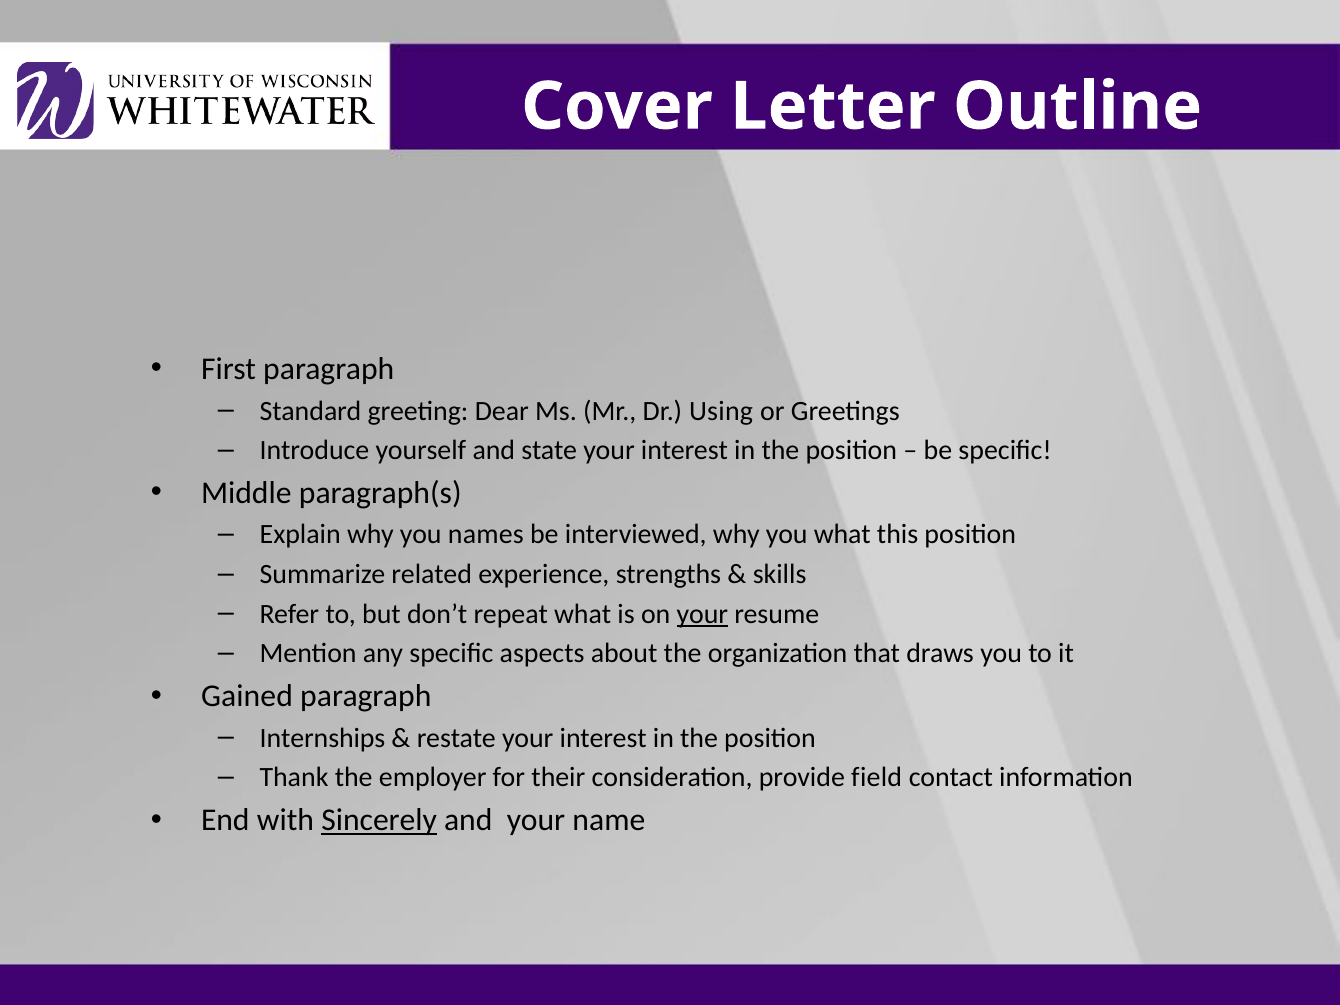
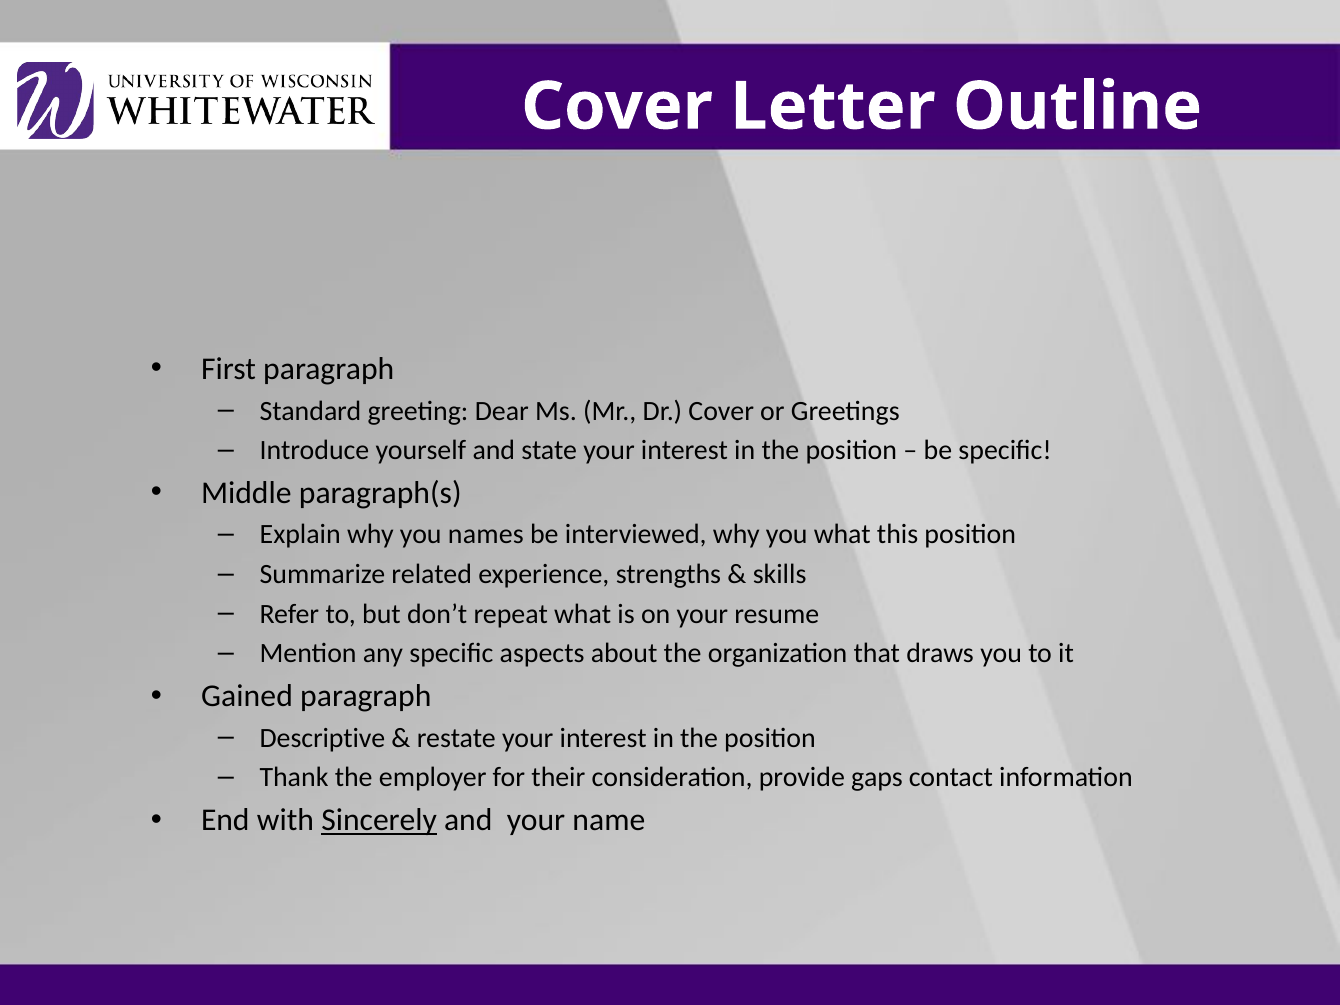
Dr Using: Using -> Cover
your at (702, 614) underline: present -> none
Internships: Internships -> Descriptive
field: field -> gaps
